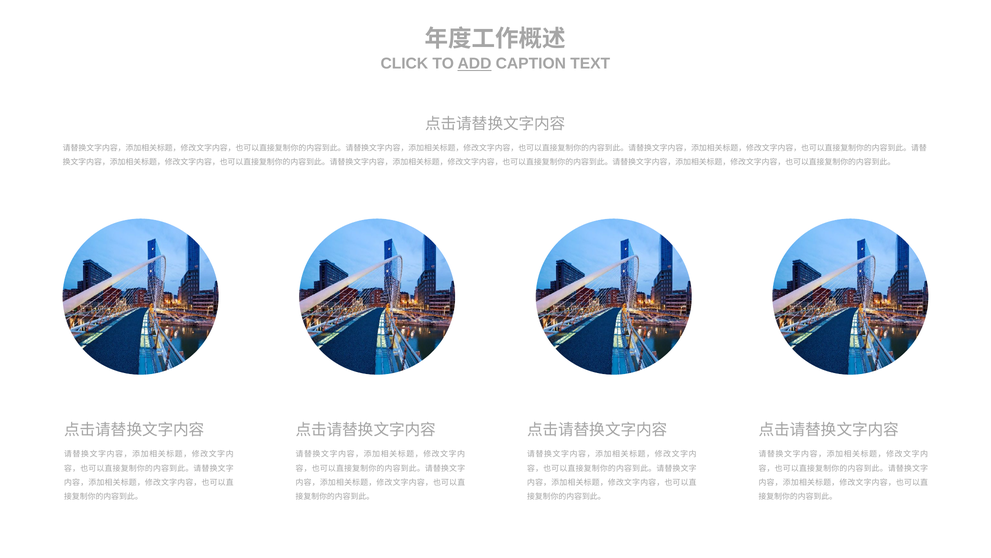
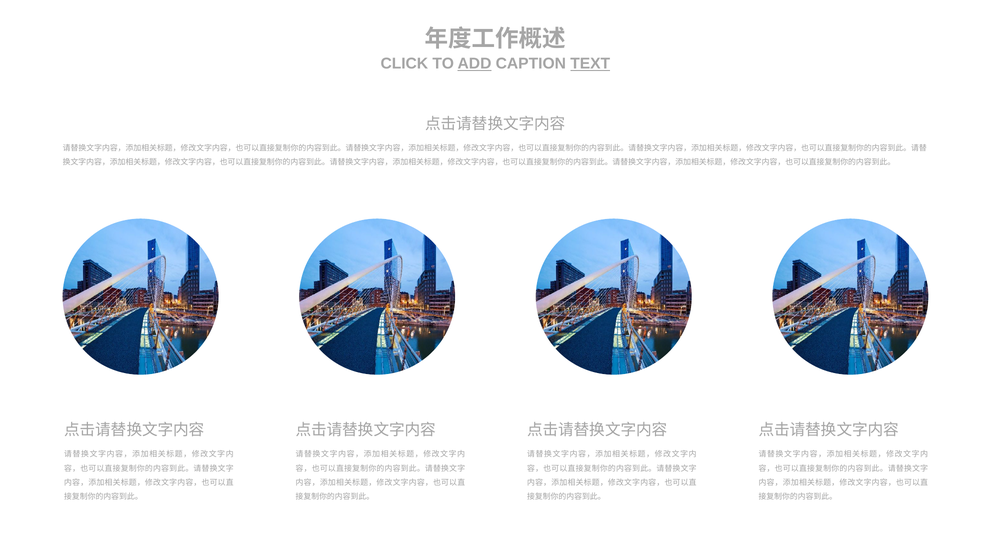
TEXT underline: none -> present
